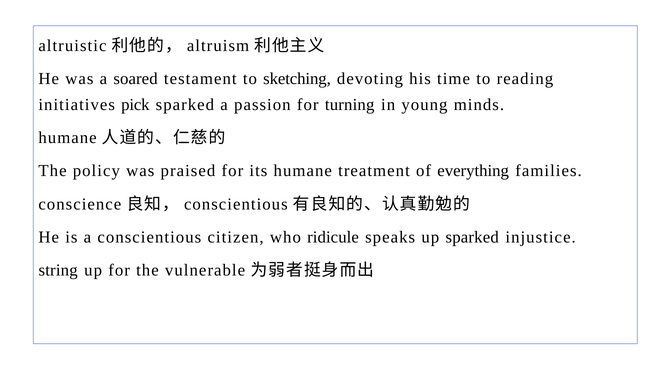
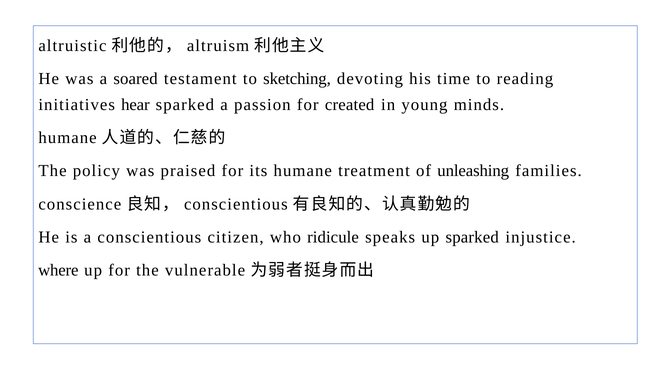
pick: pick -> hear
turning: turning -> created
everything: everything -> unleashing
string: string -> where
